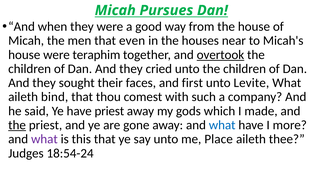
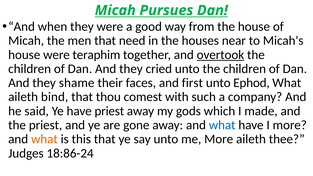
even: even -> need
sought: sought -> shame
Levite: Levite -> Ephod
the at (17, 125) underline: present -> none
what at (44, 139) colour: purple -> orange
me Place: Place -> More
18:54-24: 18:54-24 -> 18:86-24
